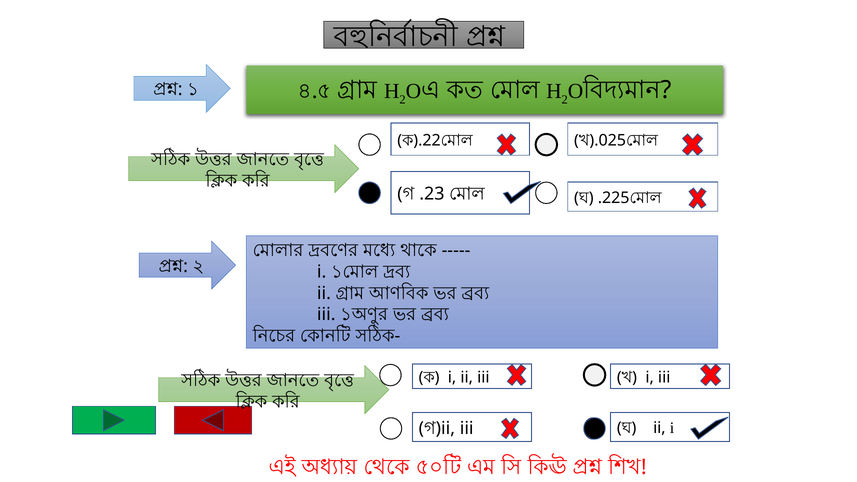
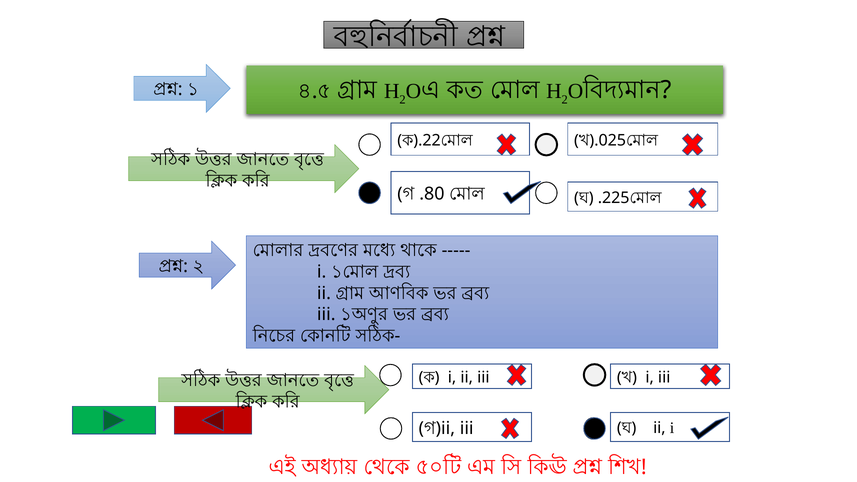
.23: .23 -> .80
